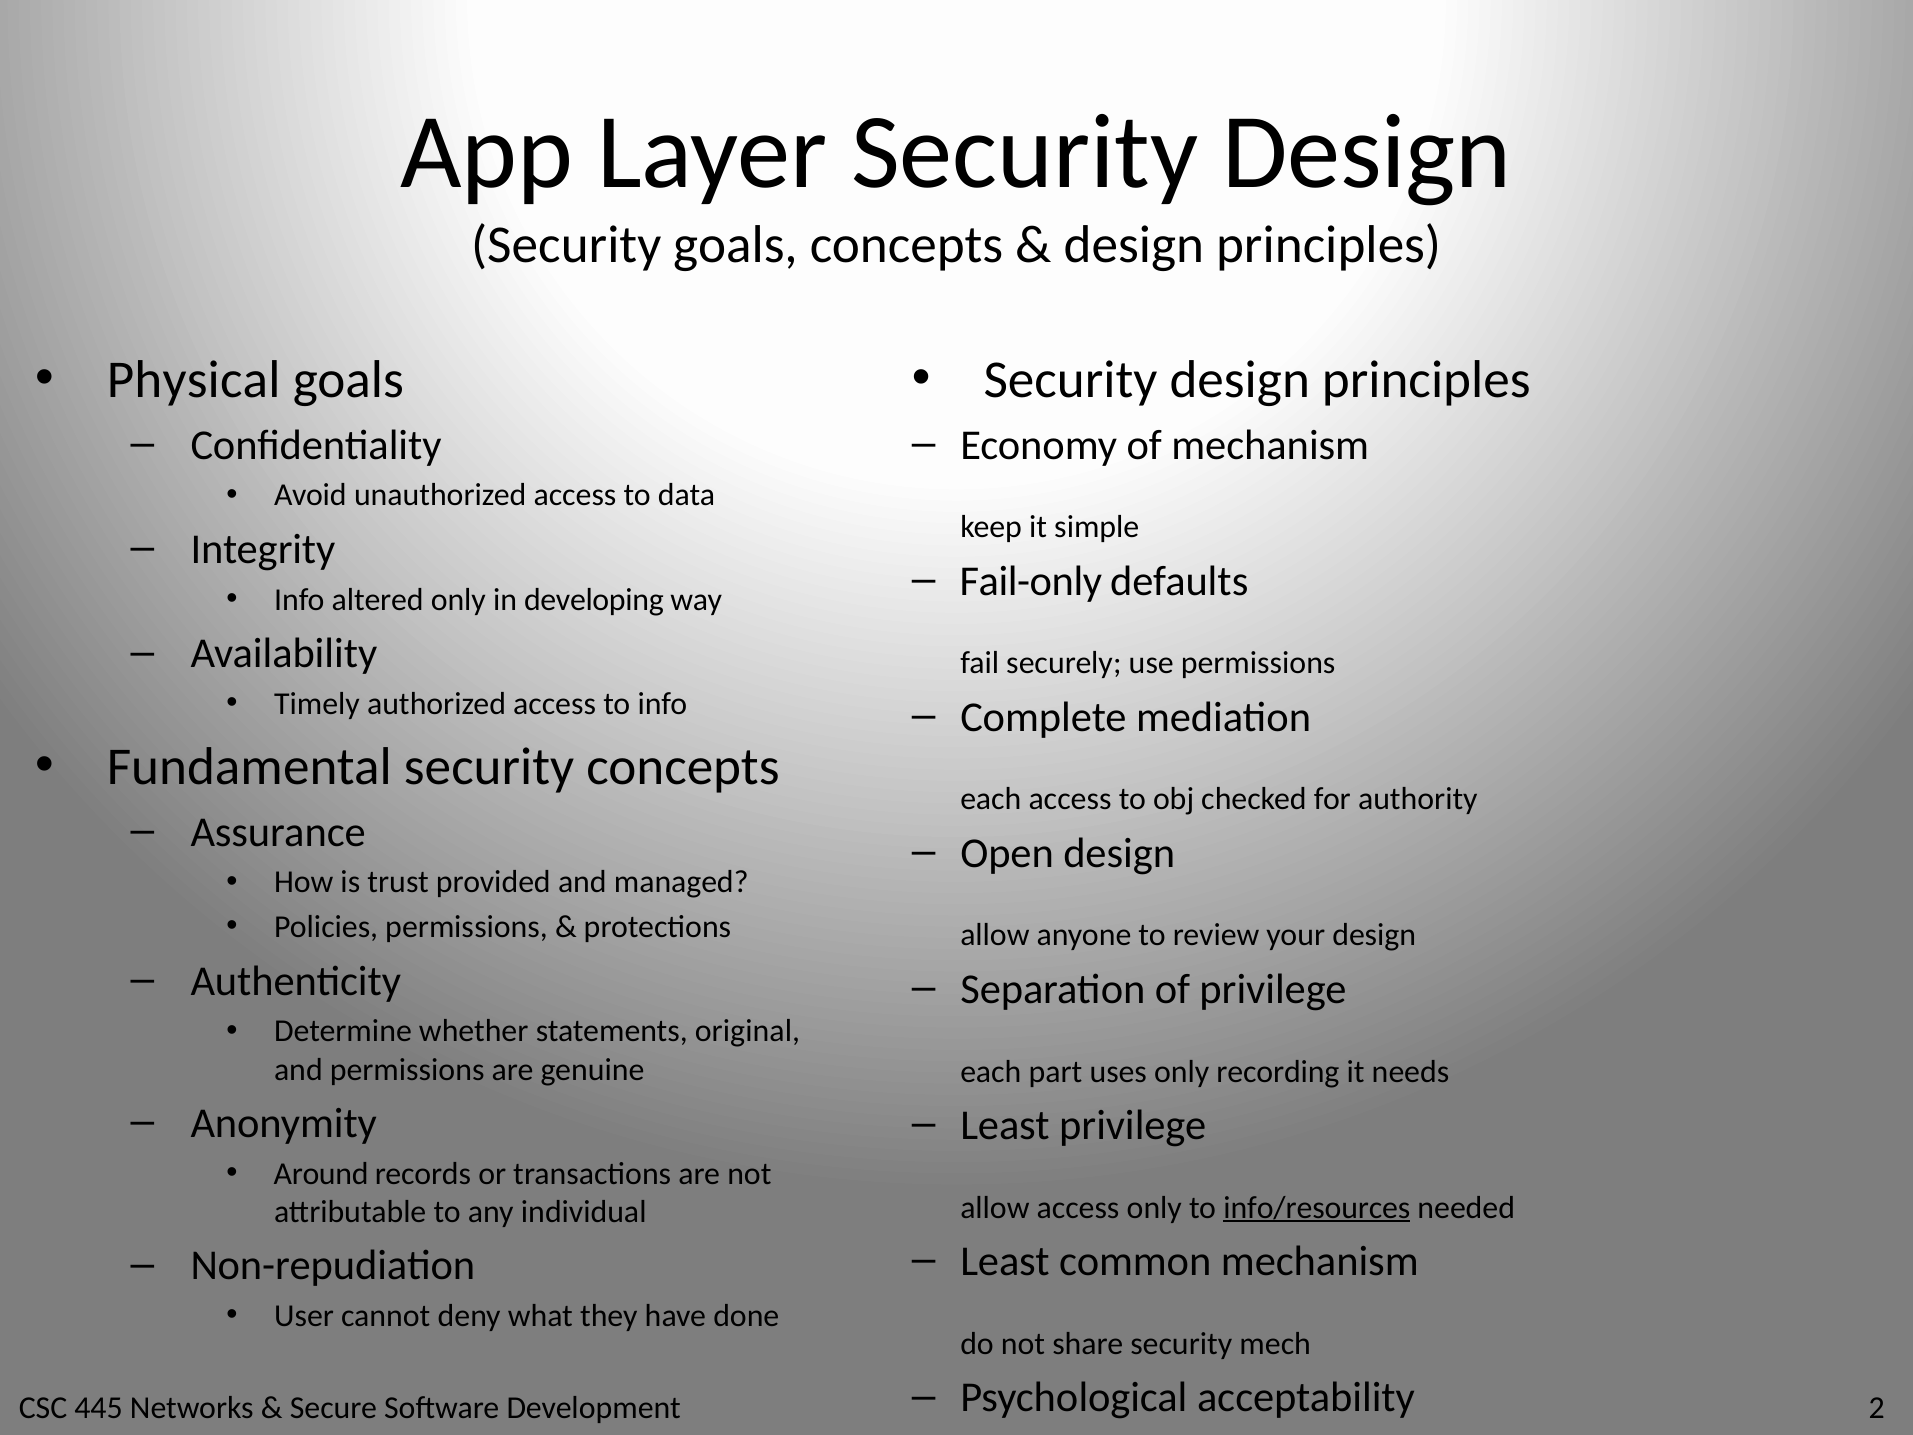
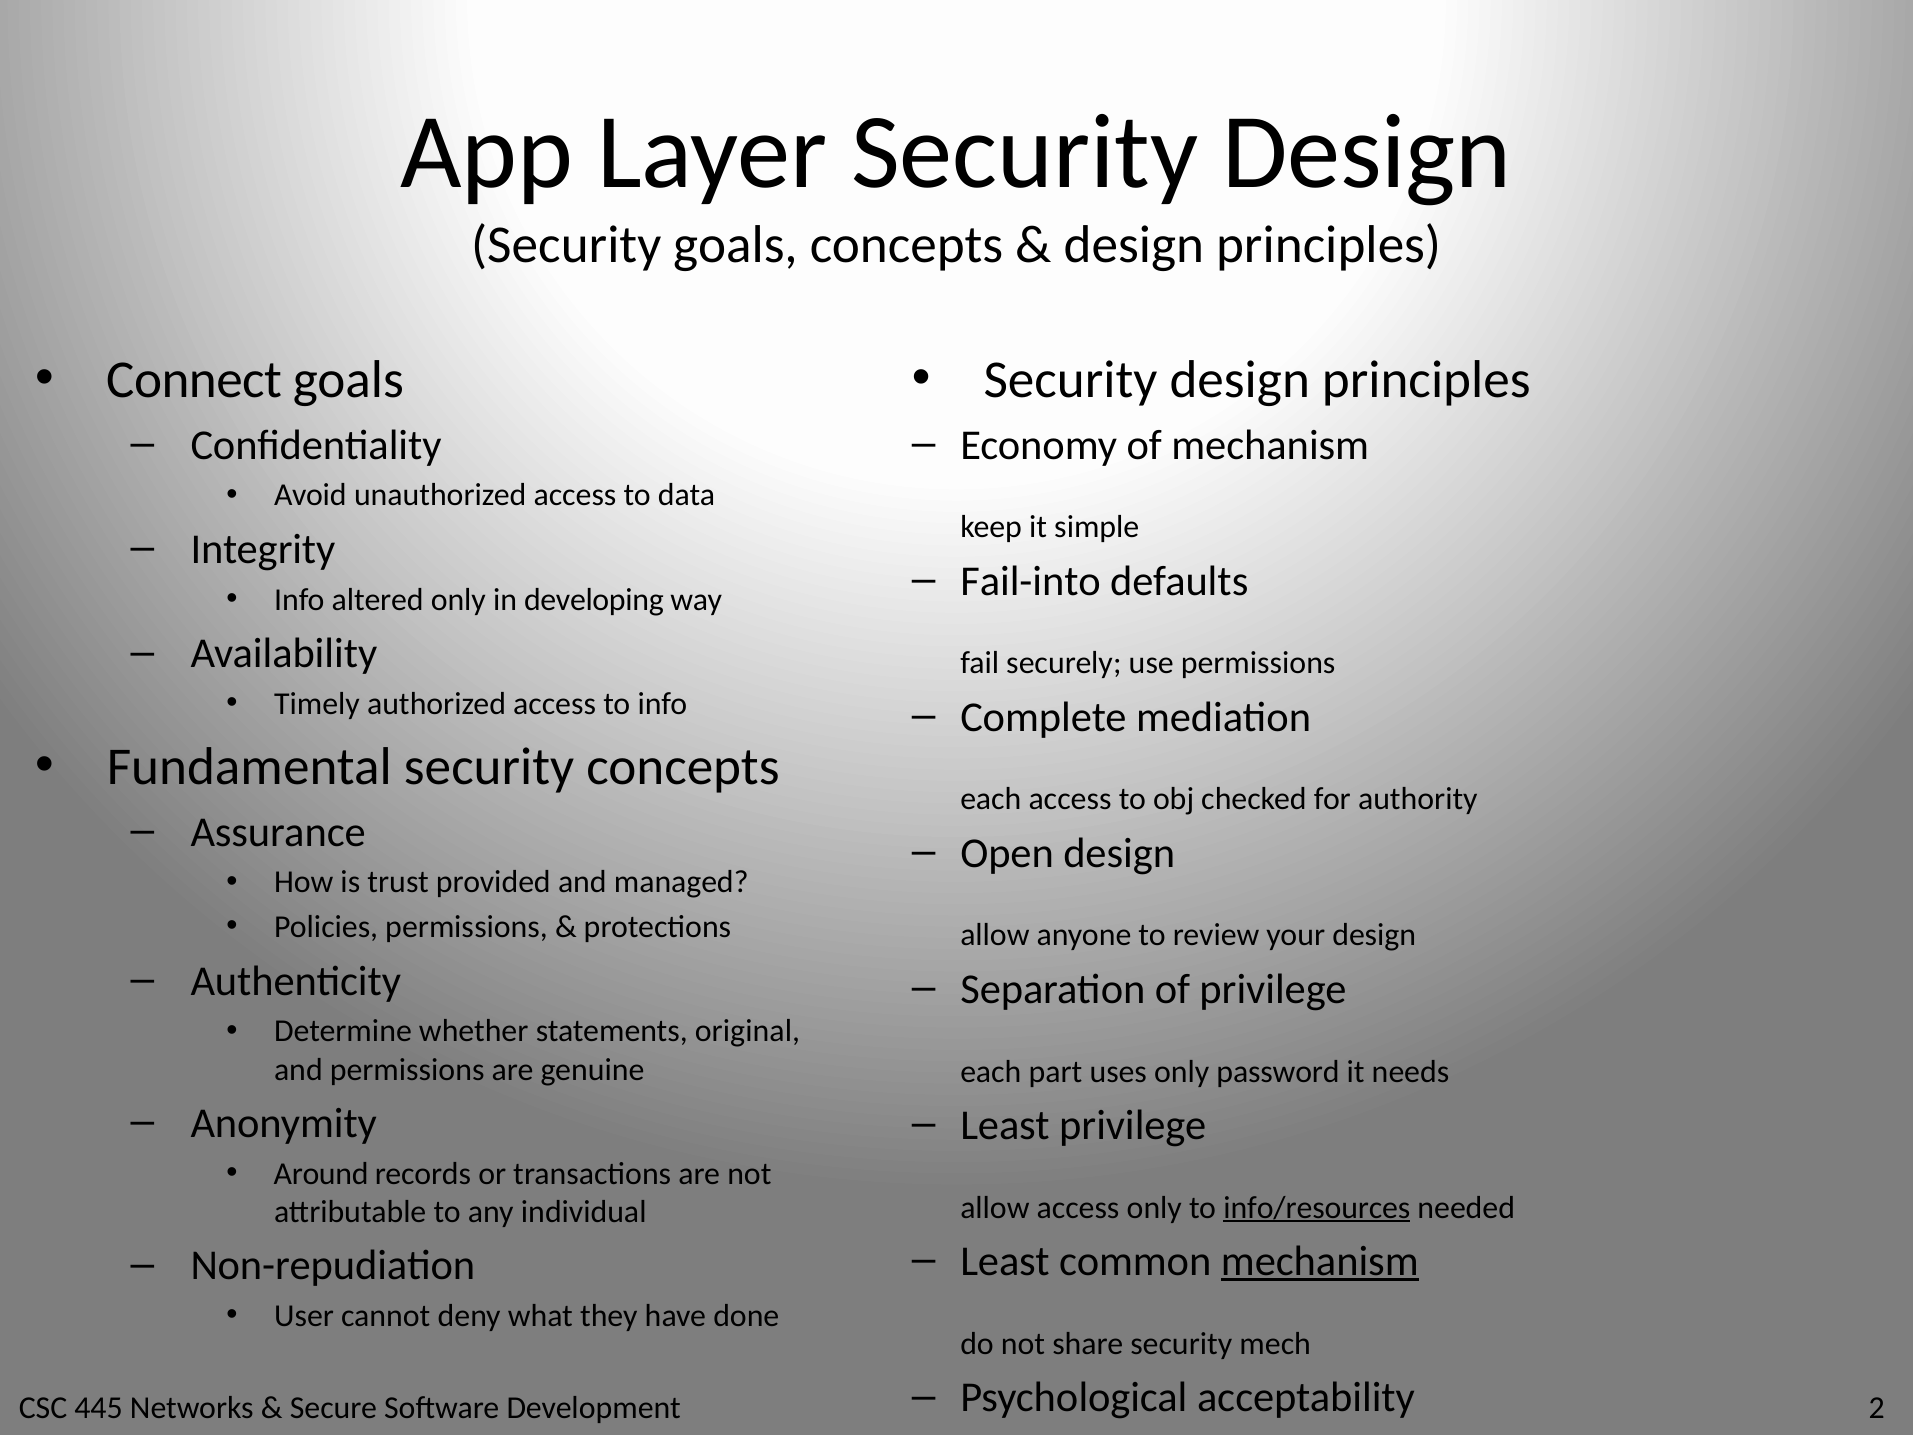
Physical: Physical -> Connect
Fail-only: Fail-only -> Fail-into
only recording: recording -> password
mechanism at (1320, 1261) underline: none -> present
